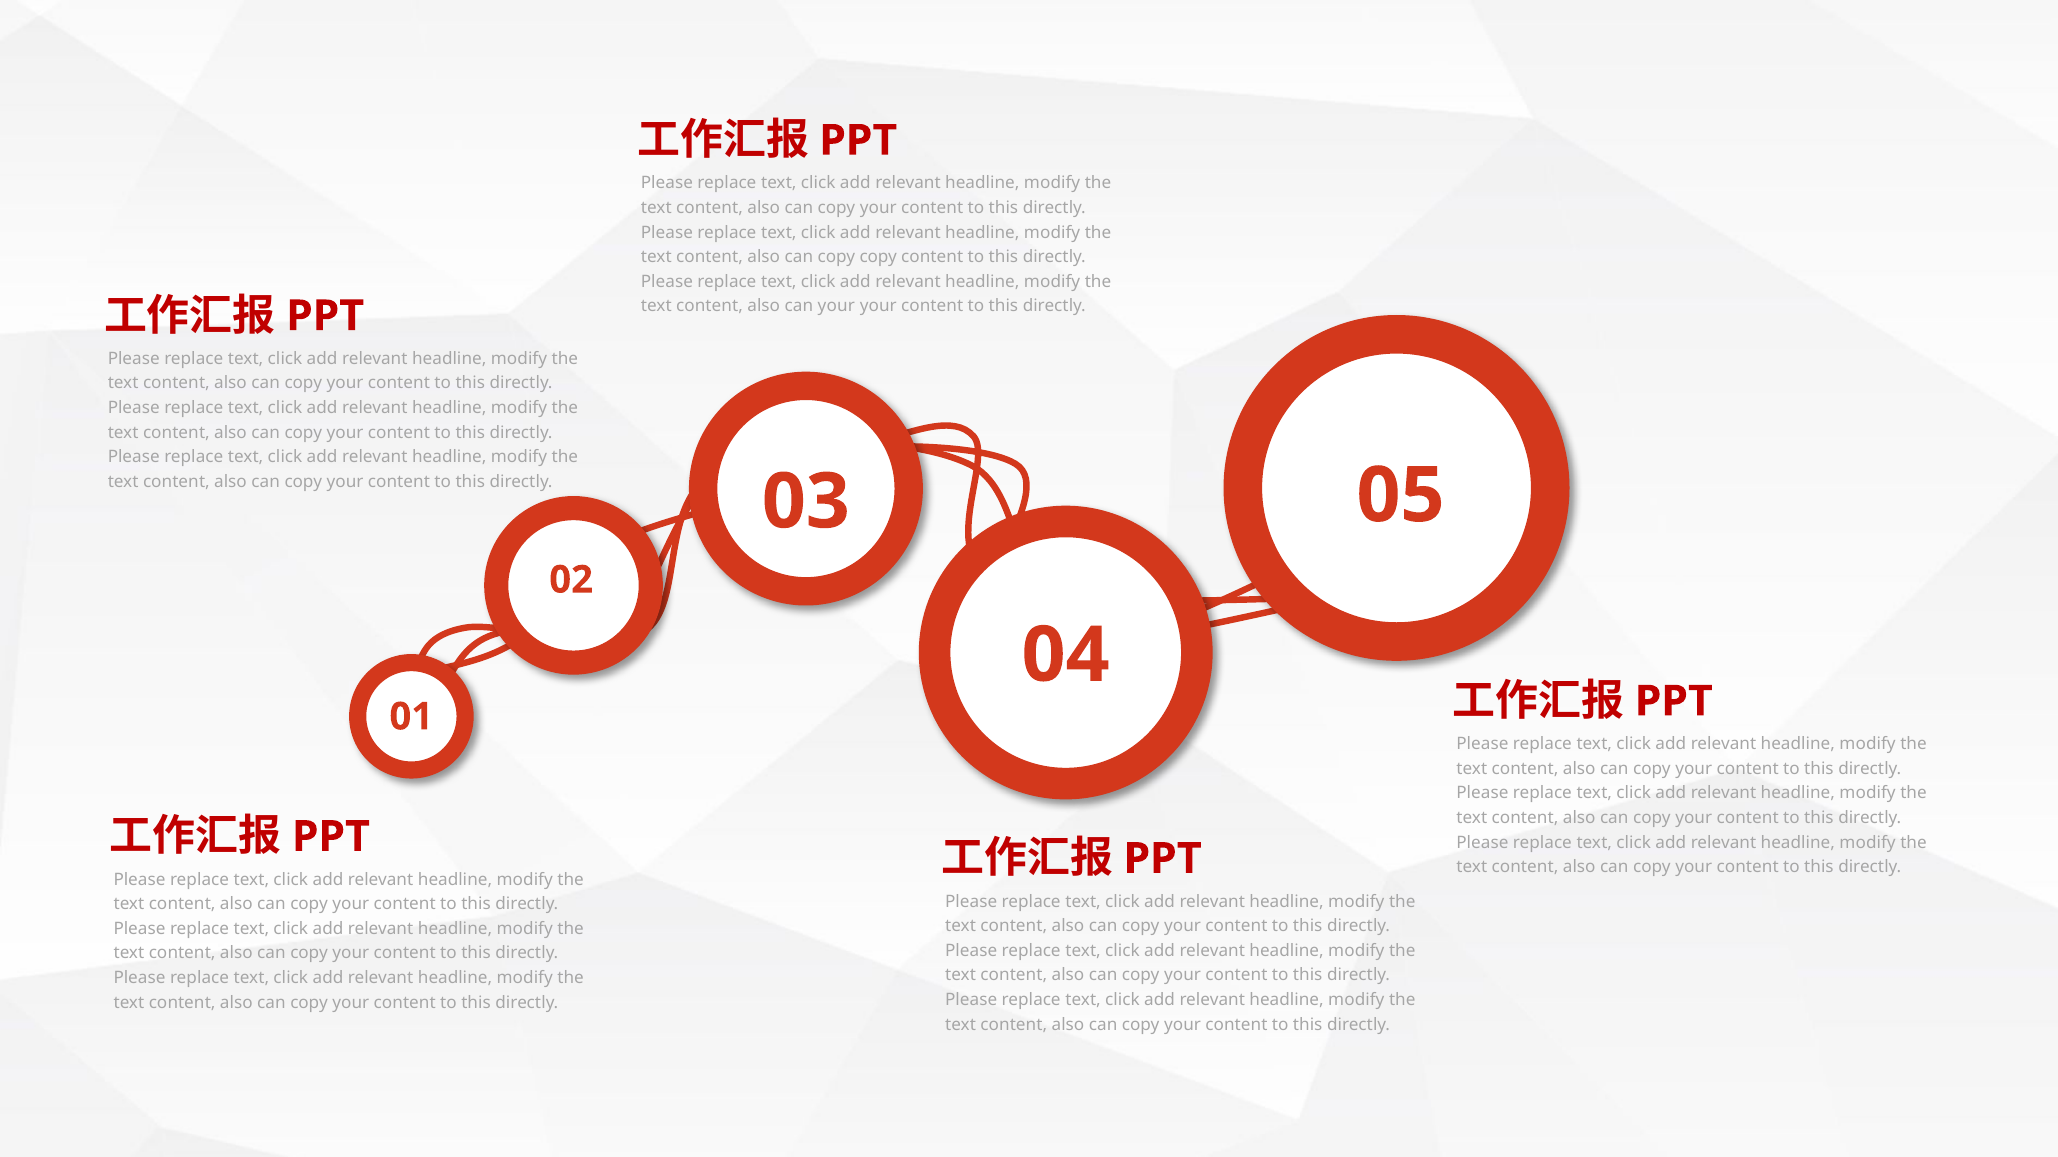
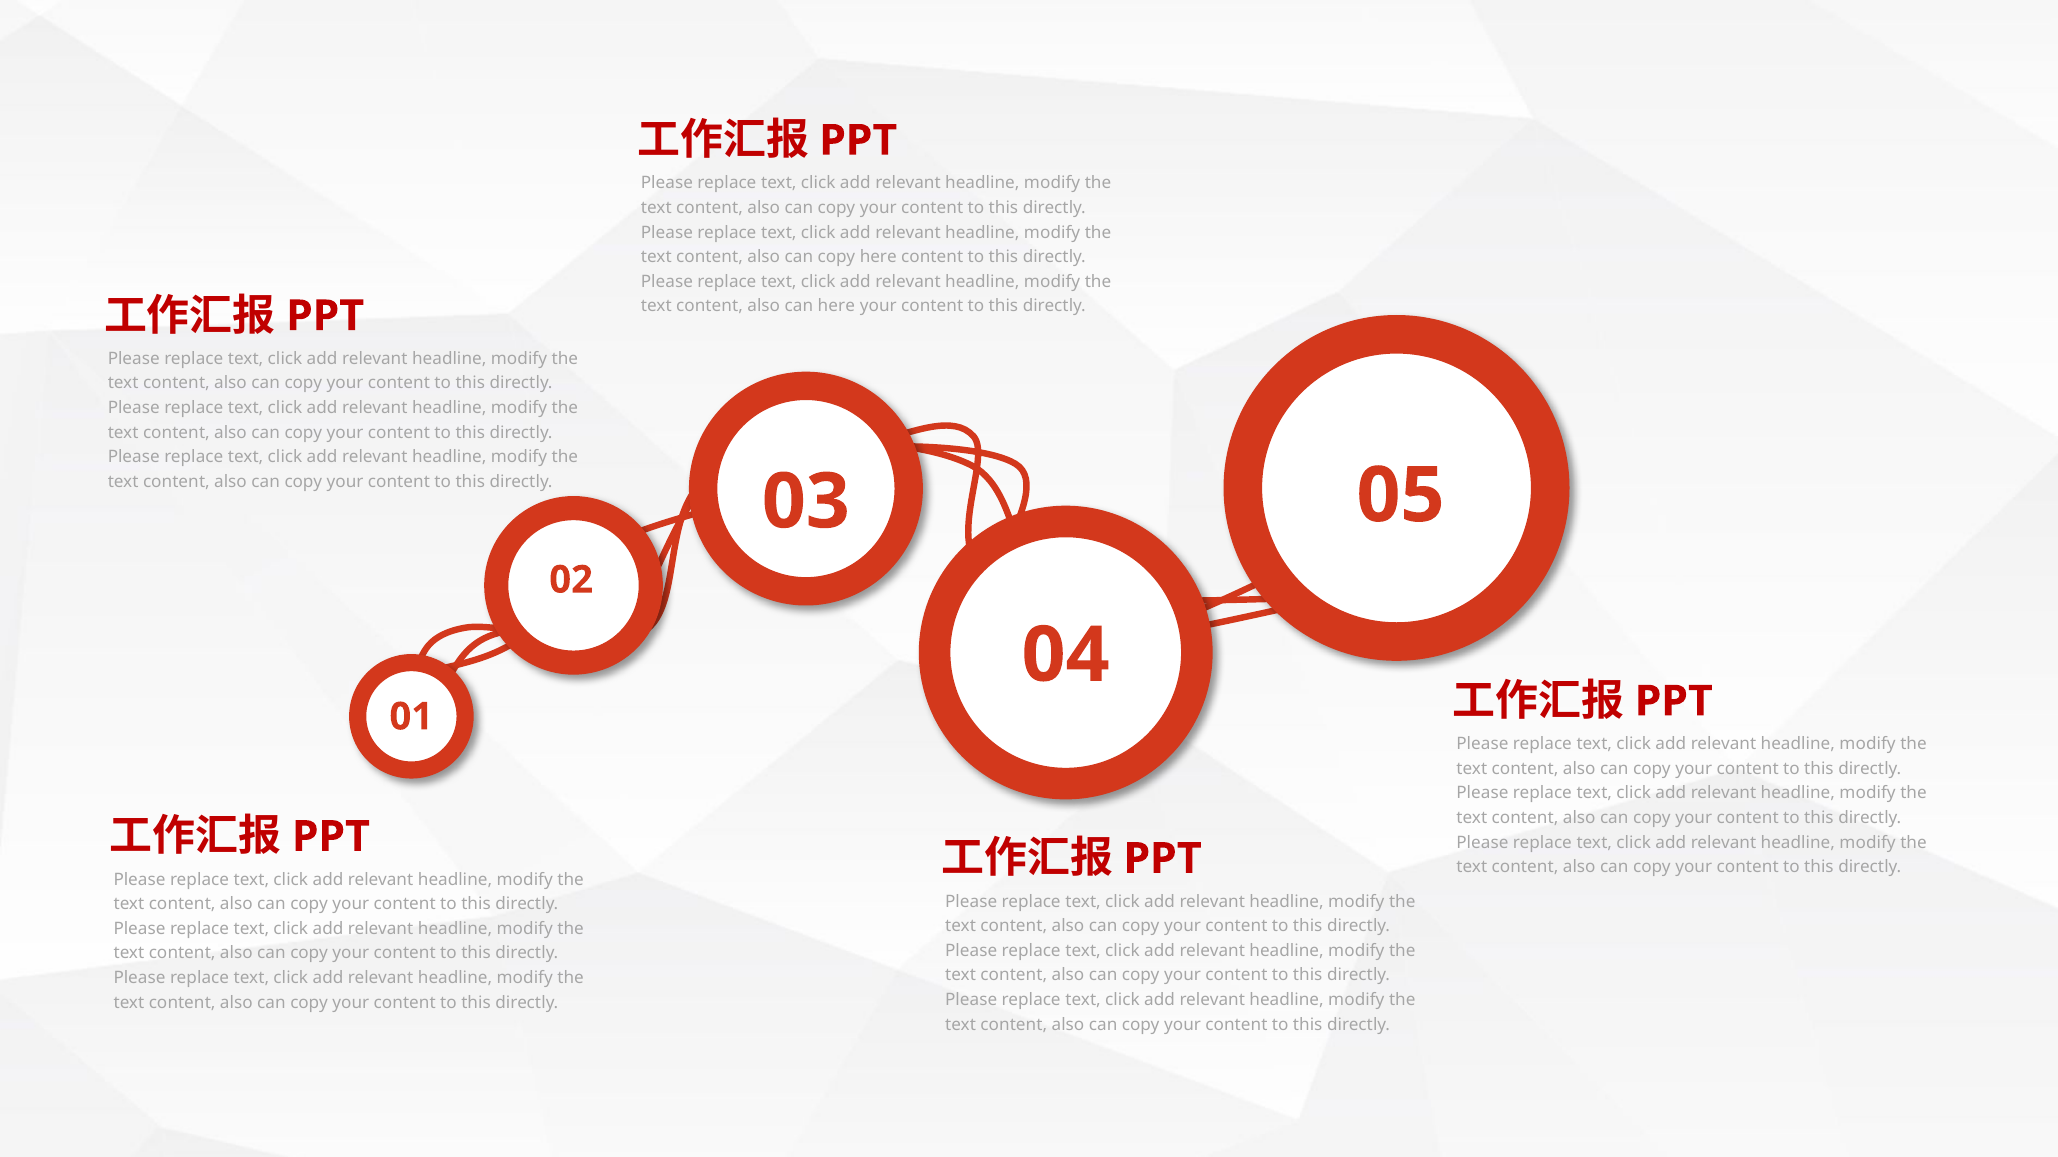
copy copy: copy -> here
can your: your -> here
